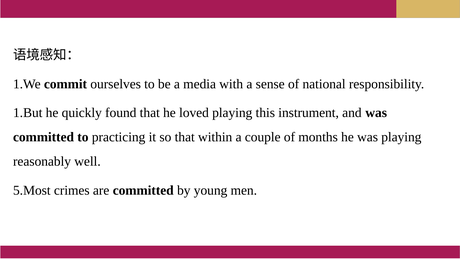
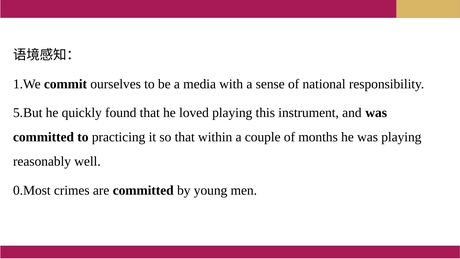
1.But: 1.But -> 5.But
5.Most: 5.Most -> 0.Most
